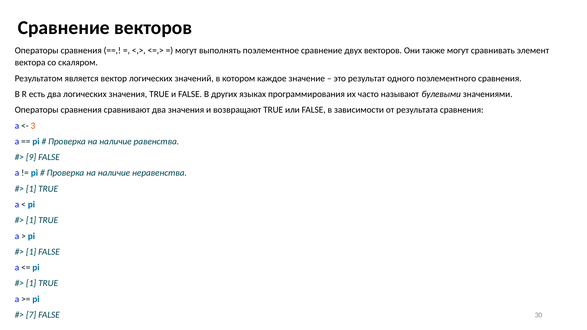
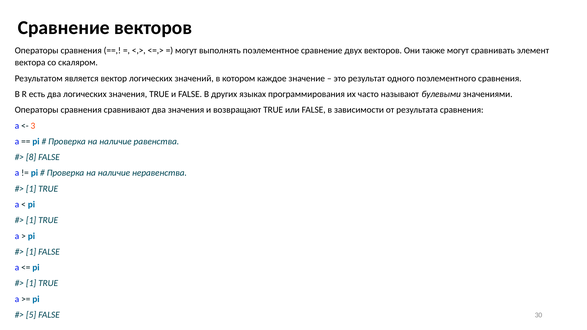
9: 9 -> 8
7: 7 -> 5
